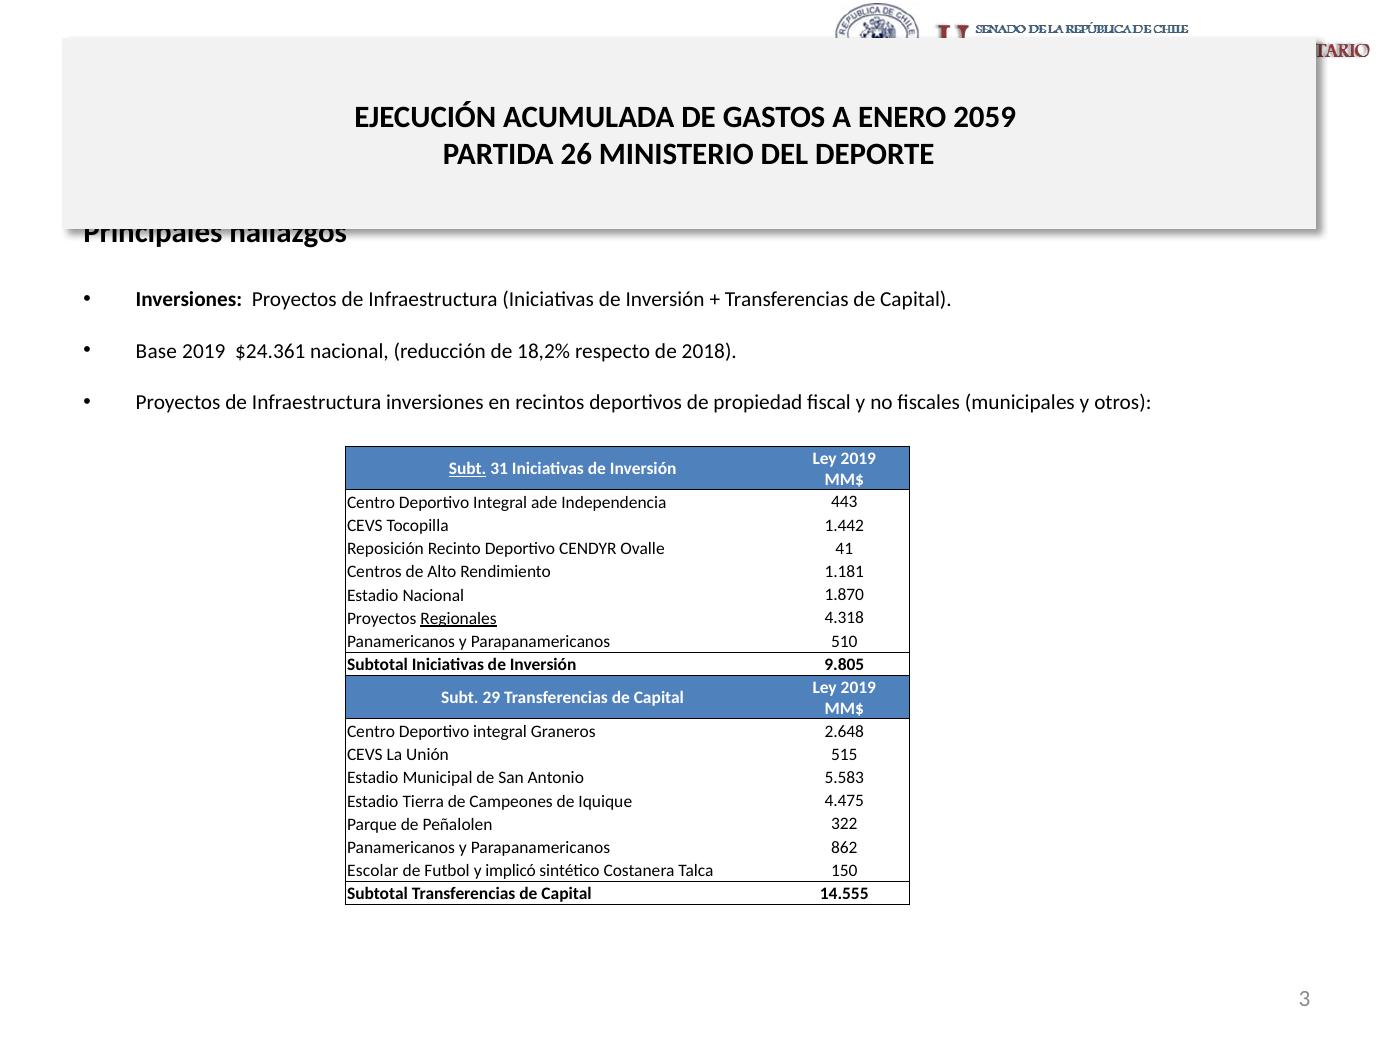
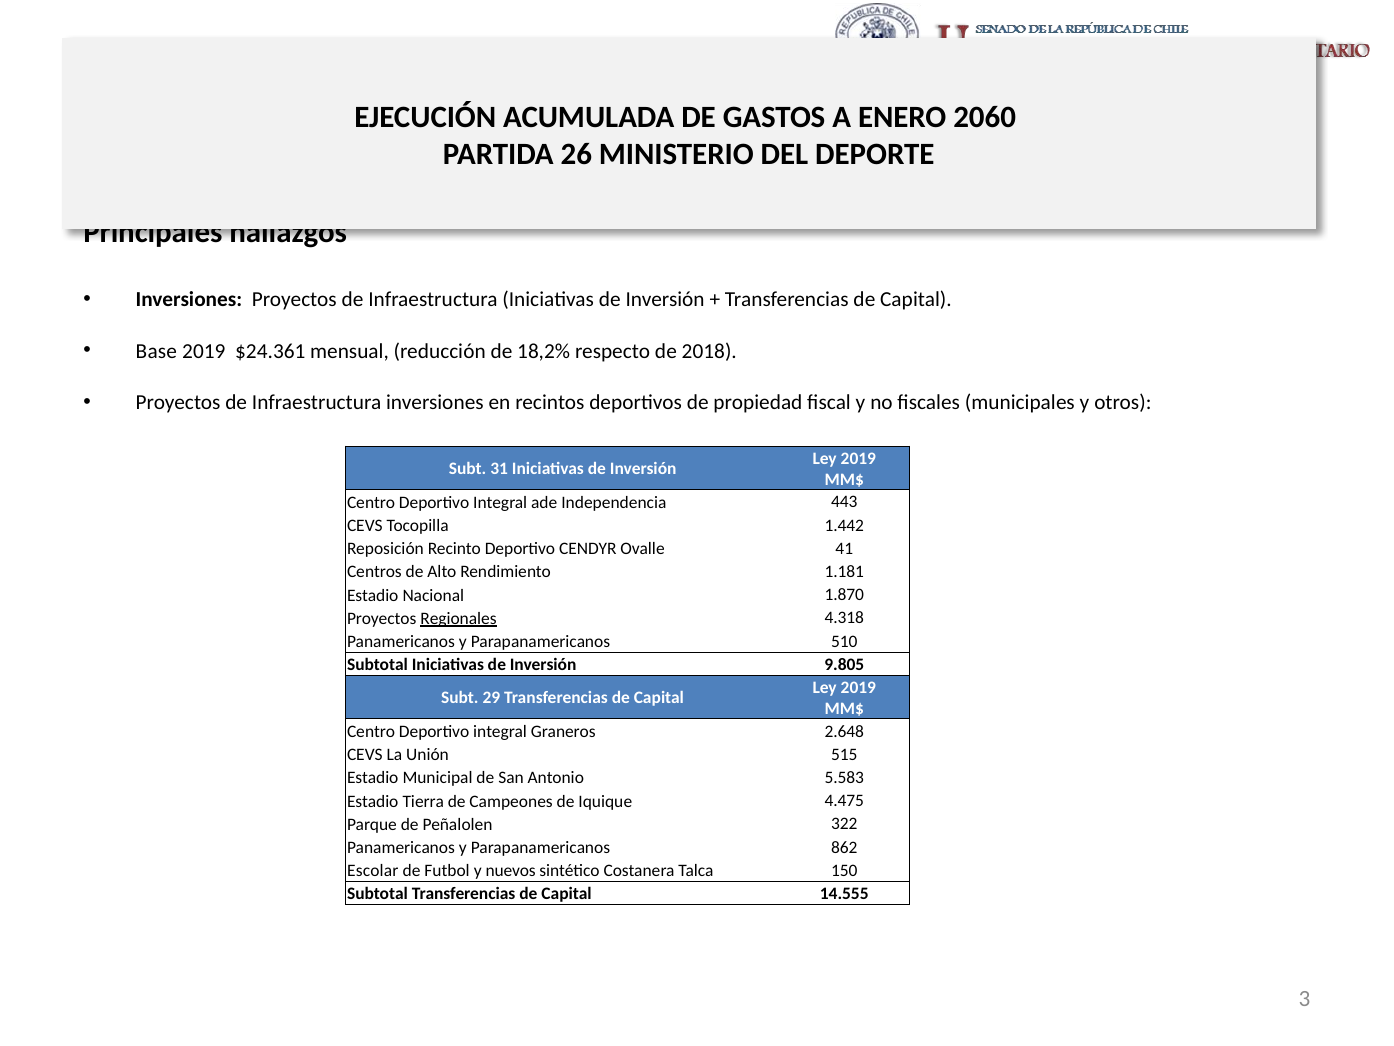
2059: 2059 -> 2060
$24.361 nacional: nacional -> mensual
Subt at (468, 468) underline: present -> none
implicó: implicó -> nuevos
